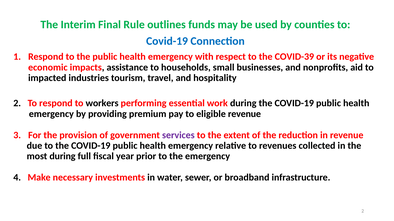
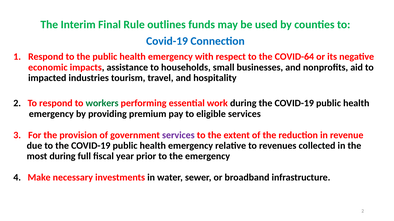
COVID-39: COVID-39 -> COVID-64
workers colour: black -> green
eligible revenue: revenue -> services
